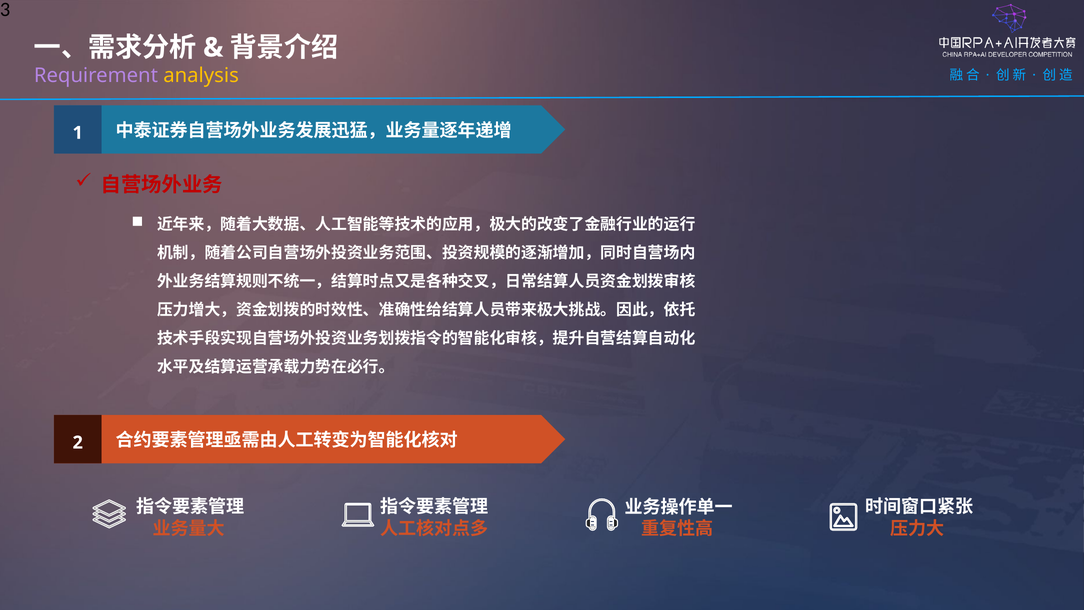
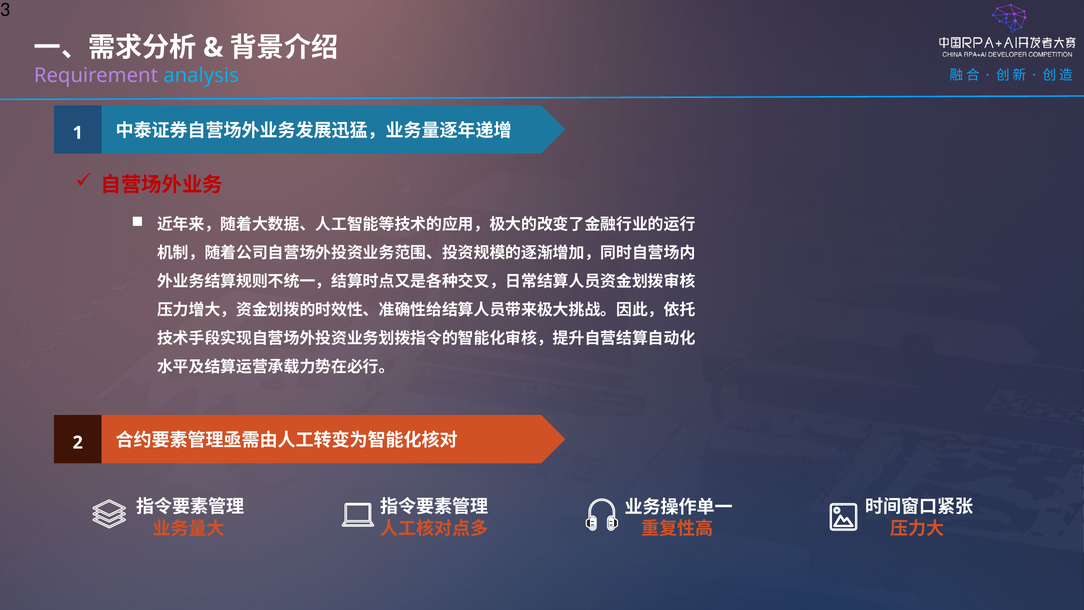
analysis colour: yellow -> light blue
